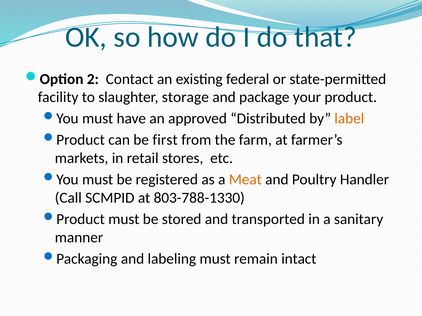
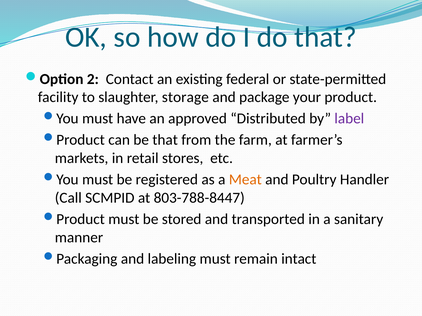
label colour: orange -> purple
be first: first -> that
803-788-1330: 803-788-1330 -> 803-788-8447
